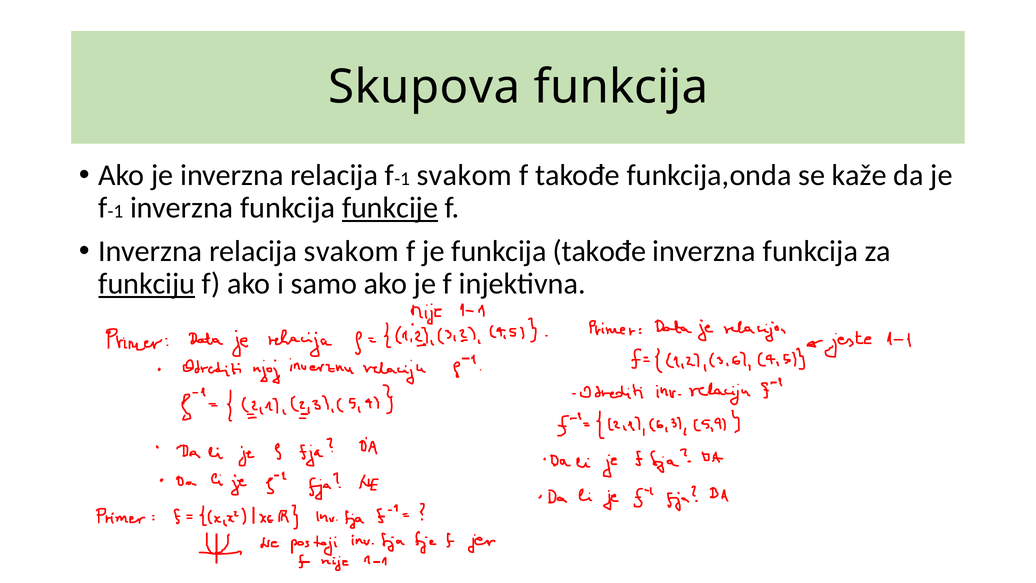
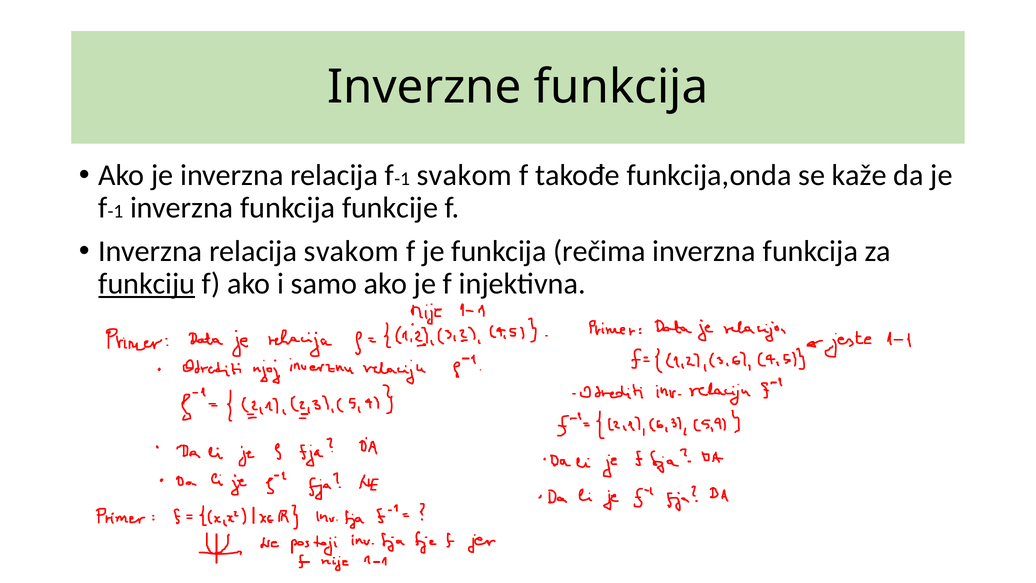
Skupova: Skupova -> Inverzne
funkcije underline: present -> none
funkcija takođe: takođe -> rečima
